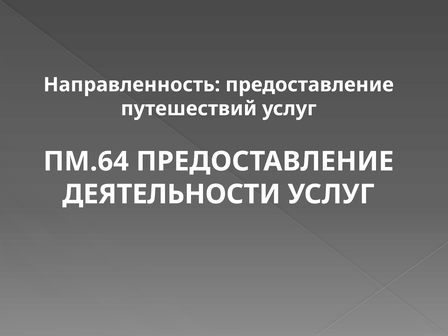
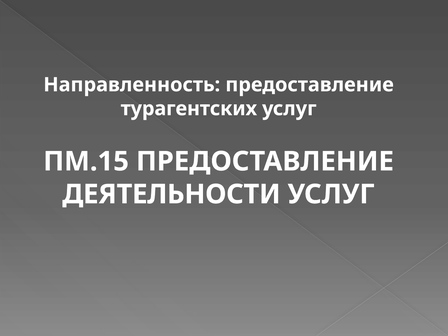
путешествий: путешествий -> турагентских
ПМ.64: ПМ.64 -> ПМ.15
